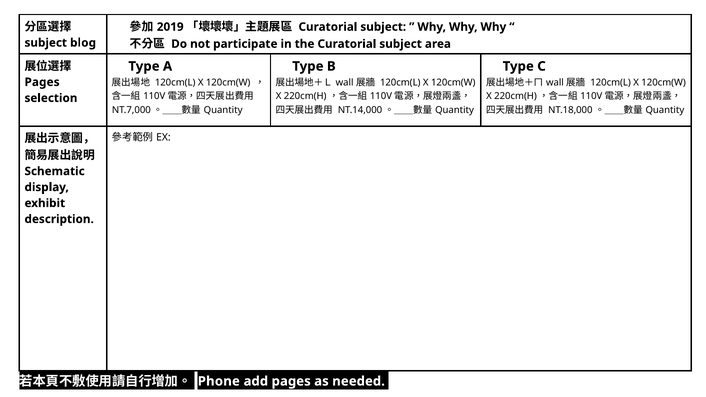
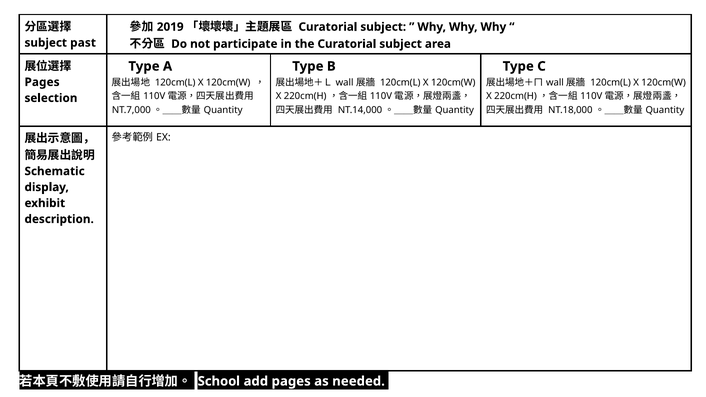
blog: blog -> past
Phone: Phone -> School
